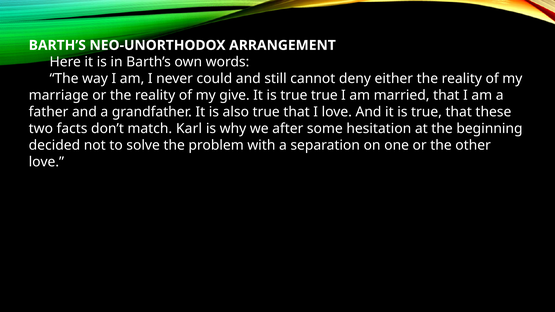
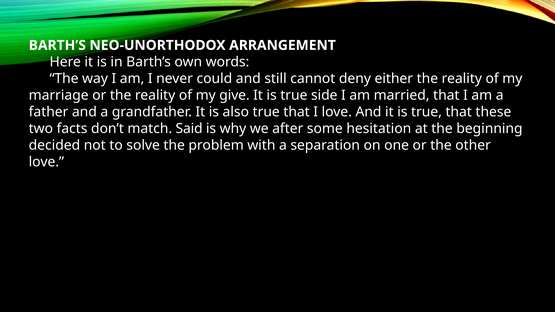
true true: true -> side
Karl: Karl -> Said
